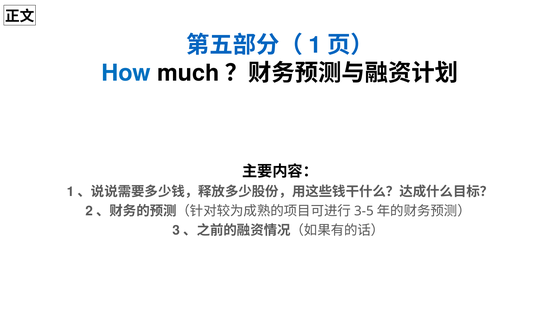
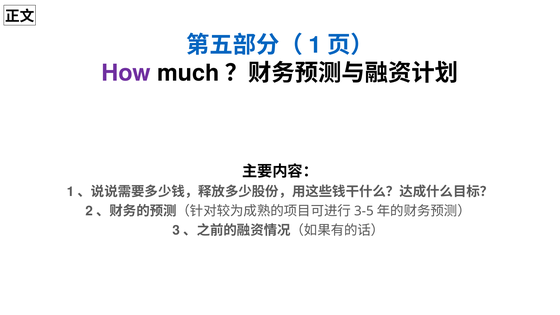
How colour: blue -> purple
